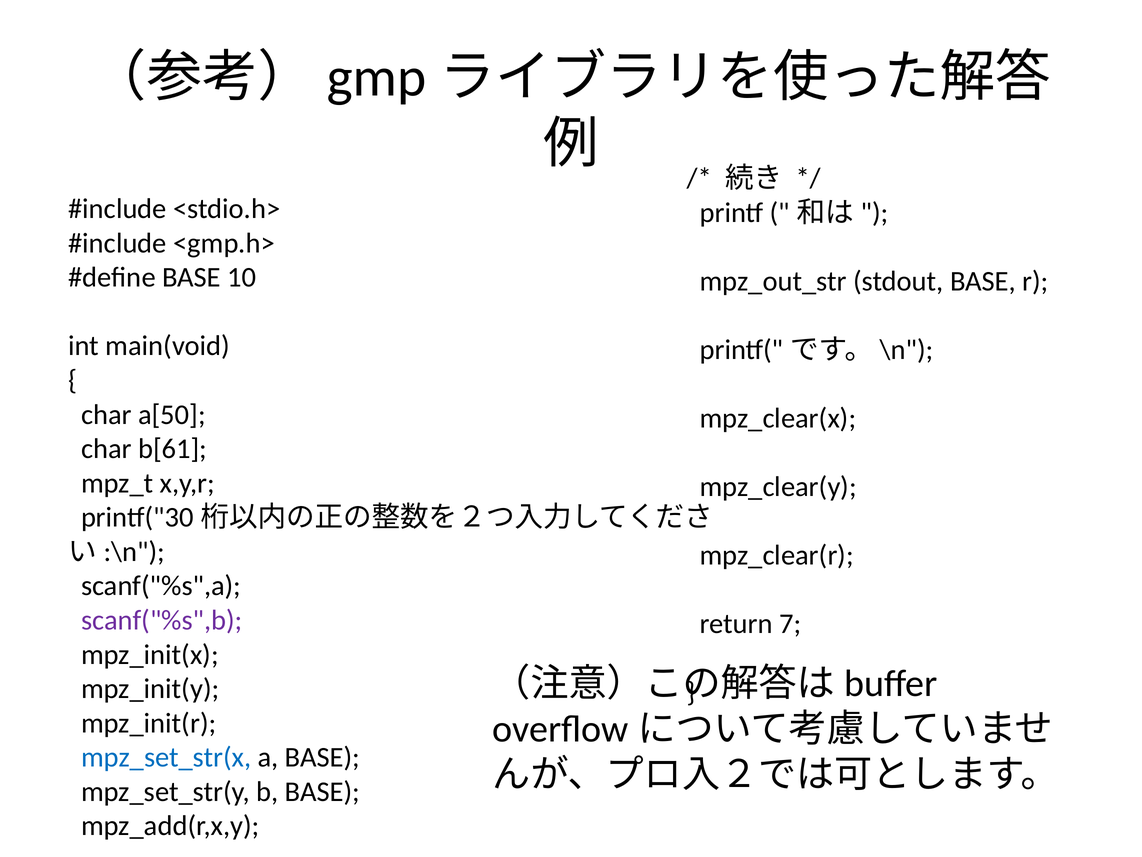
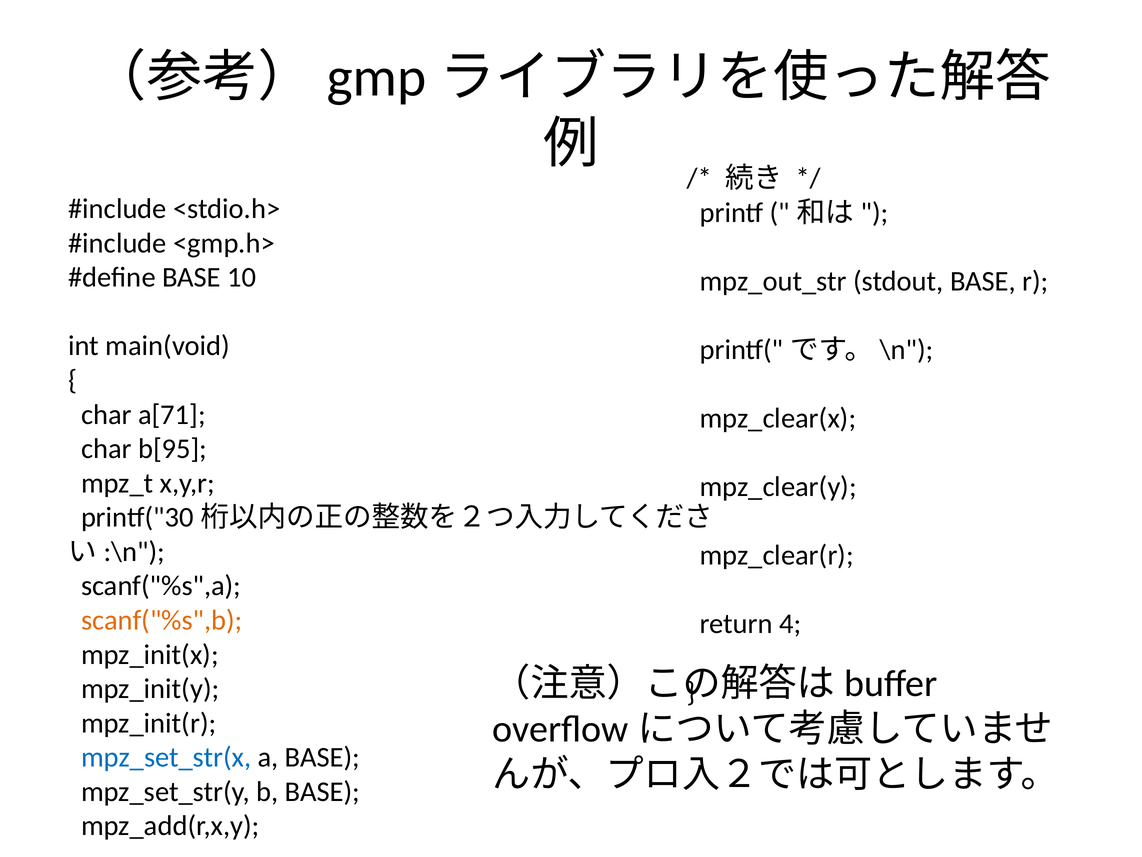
a[50: a[50 -> a[71
b[61: b[61 -> b[95
scanf("%s",b colour: purple -> orange
7: 7 -> 4
